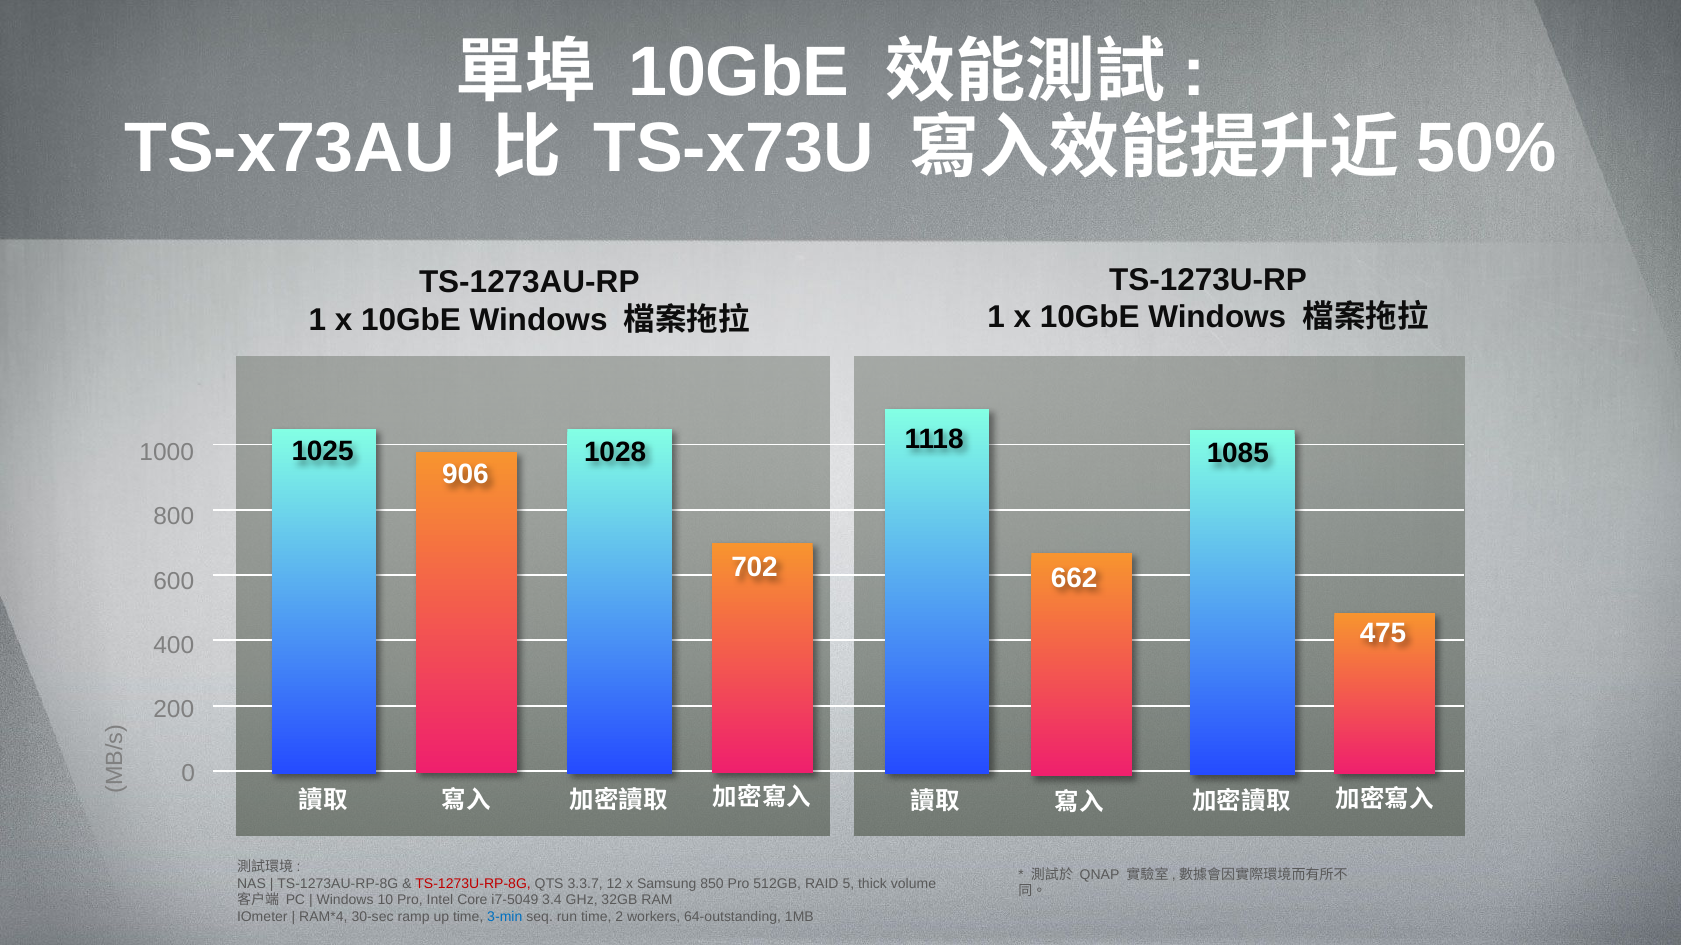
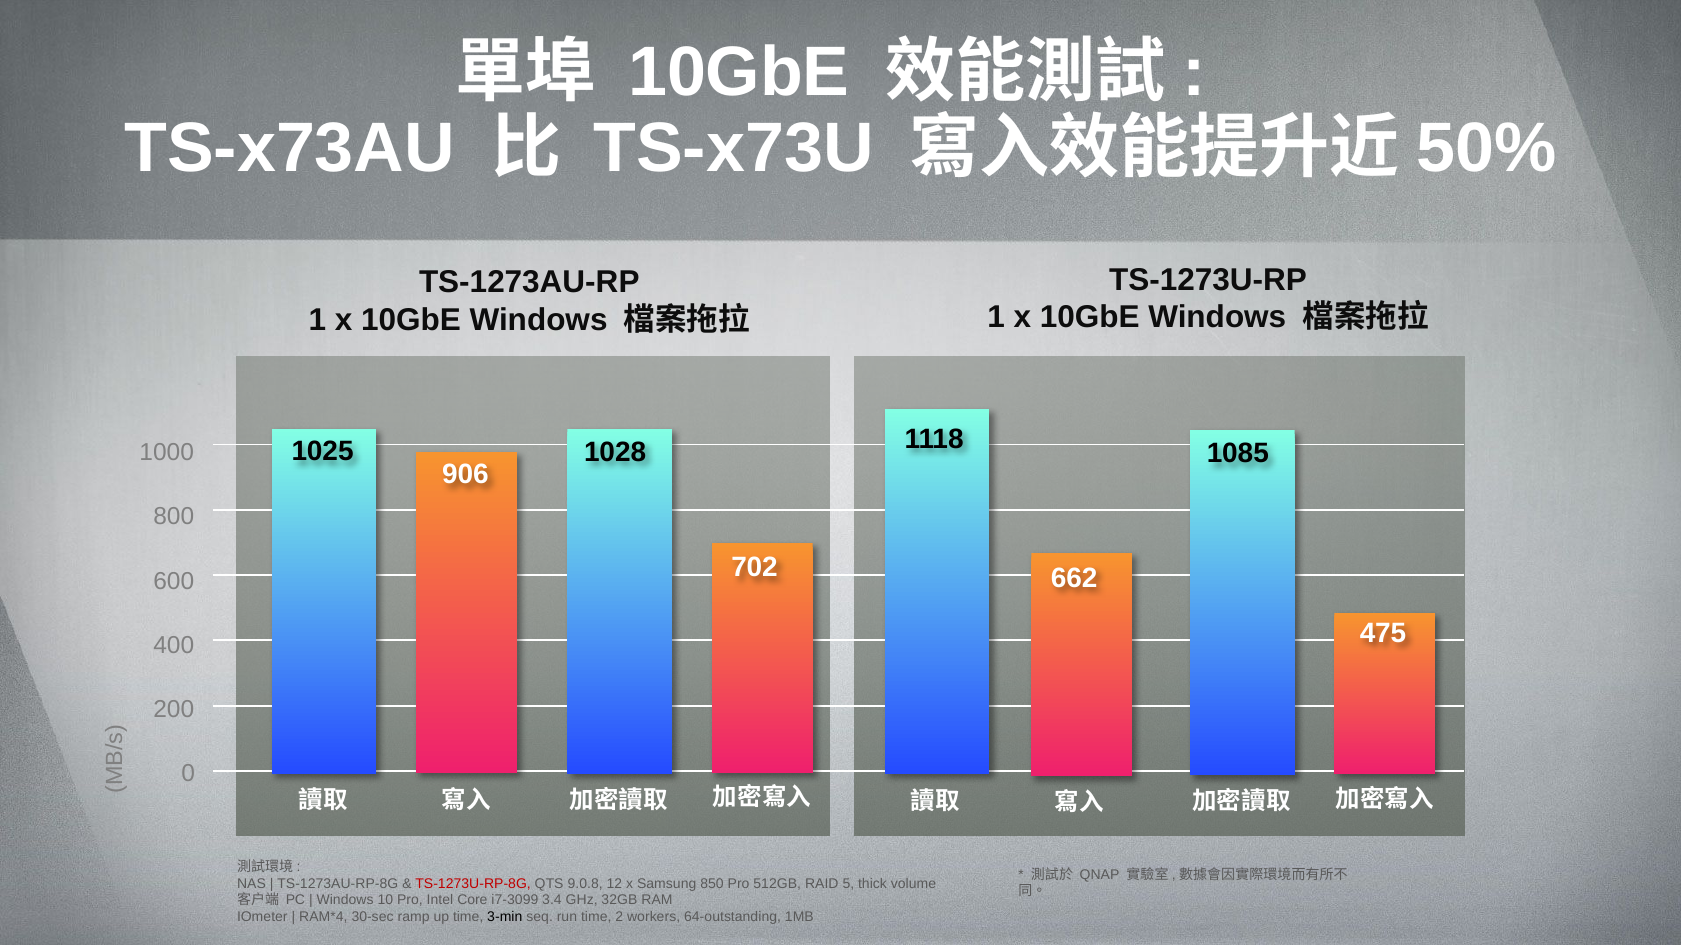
3.3.7: 3.3.7 -> 9.0.8
i7-5049: i7-5049 -> i7-3099
3-min colour: blue -> black
